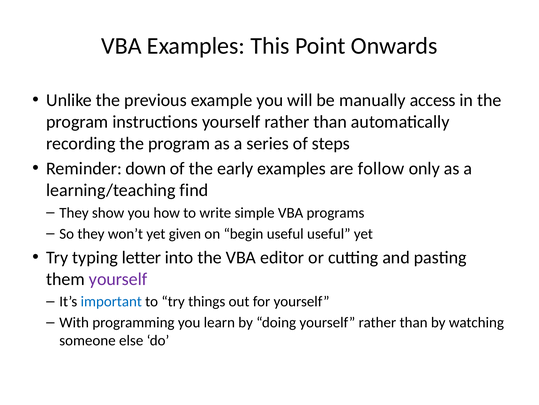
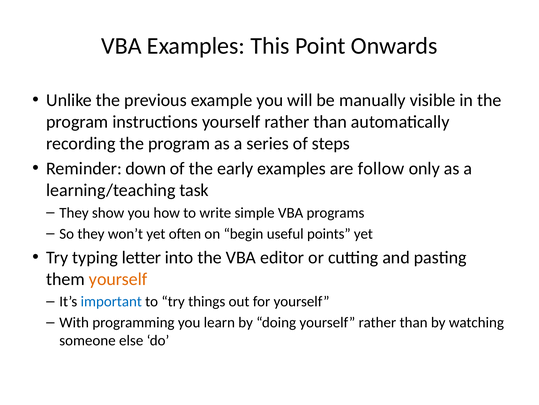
access: access -> visible
find: find -> task
given: given -> often
useful useful: useful -> points
yourself at (118, 279) colour: purple -> orange
